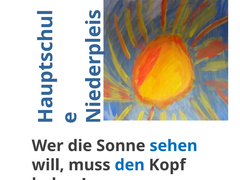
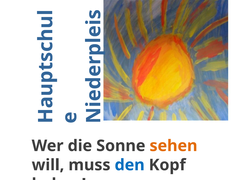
sehen colour: blue -> orange
